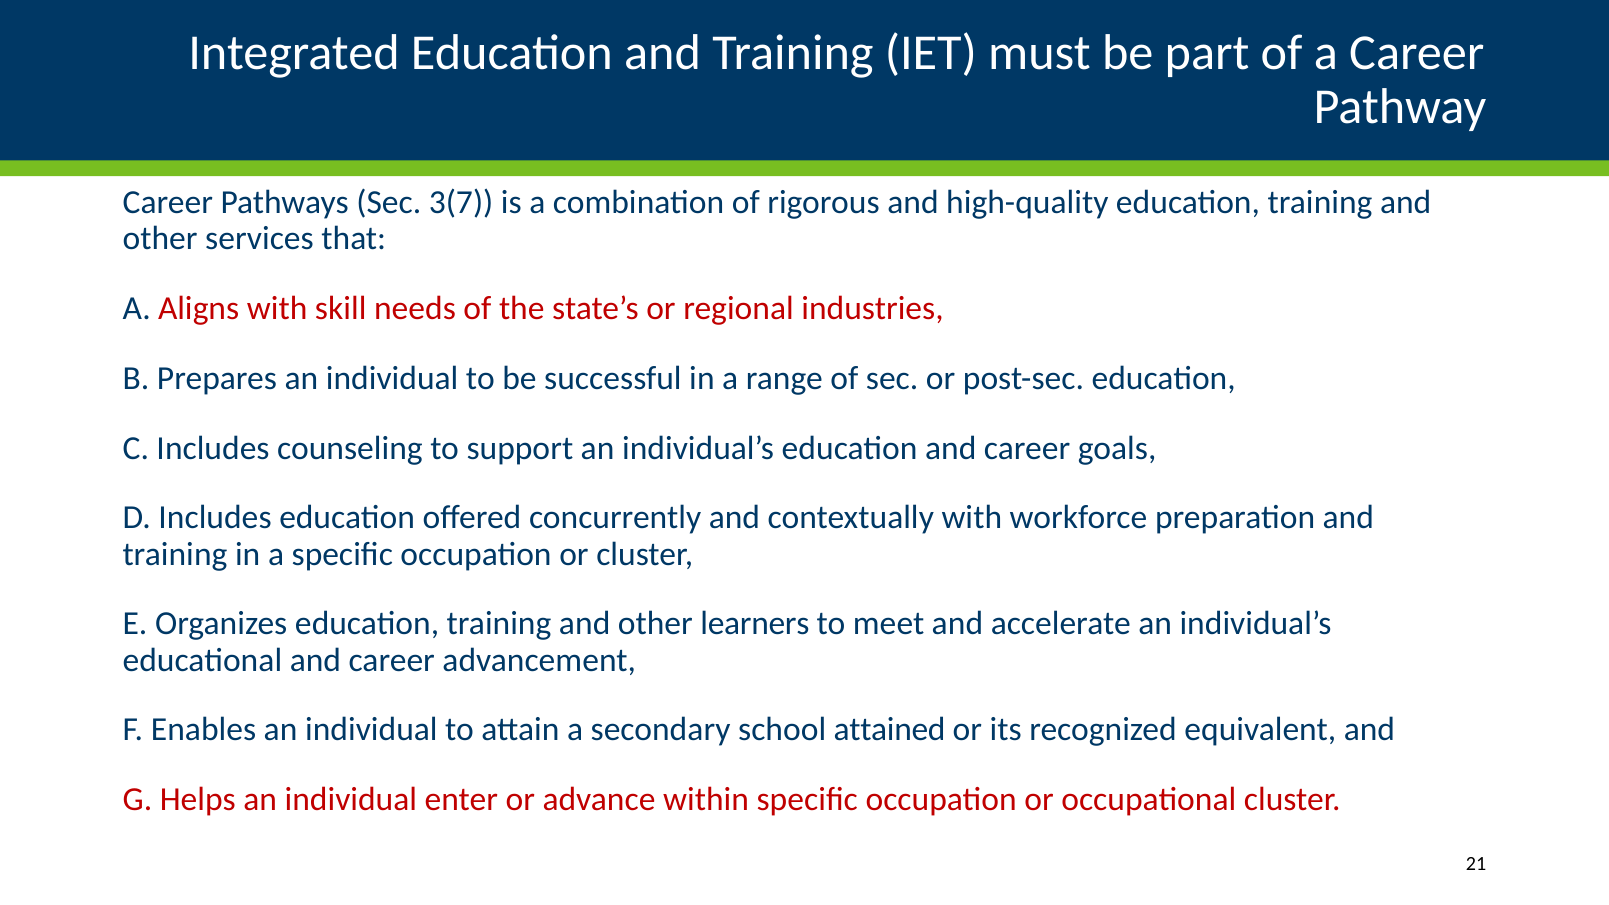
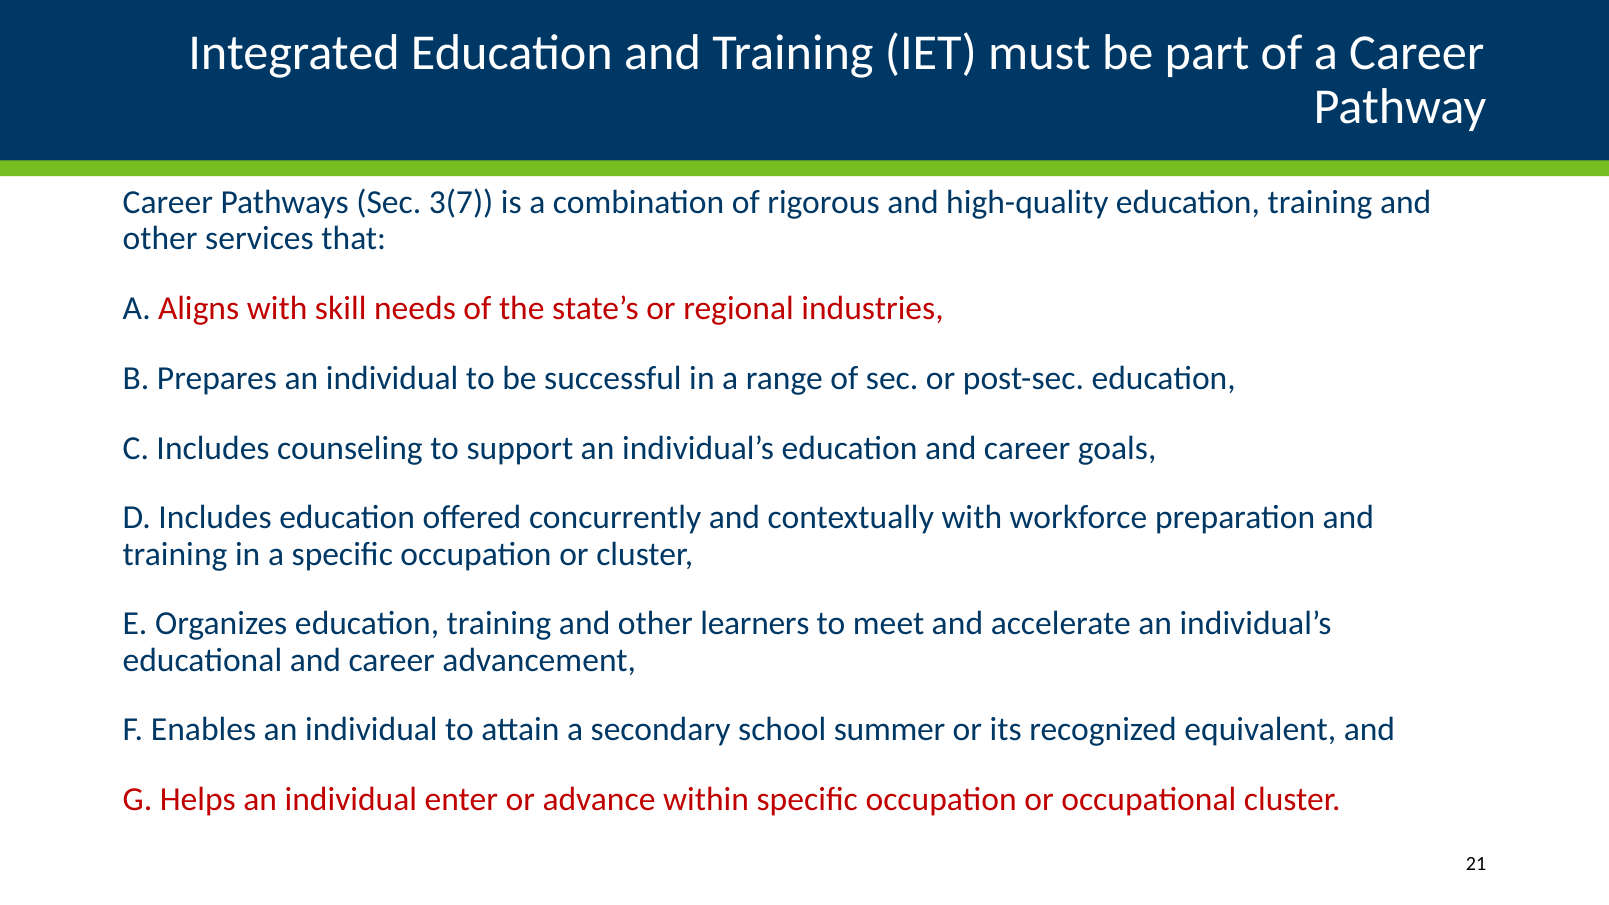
attained: attained -> summer
